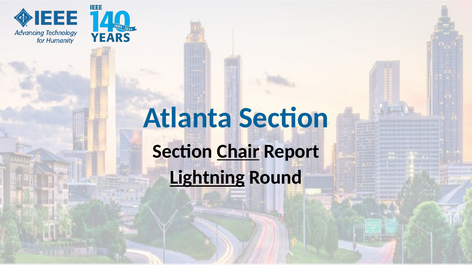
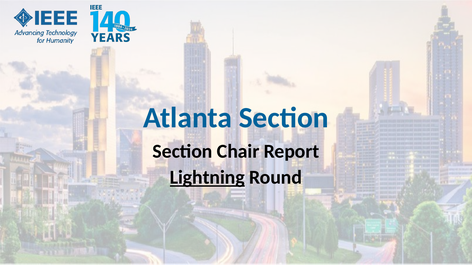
Chair underline: present -> none
